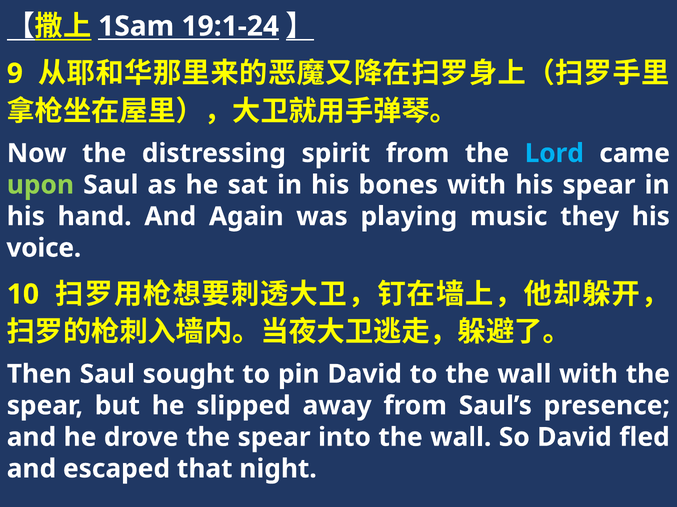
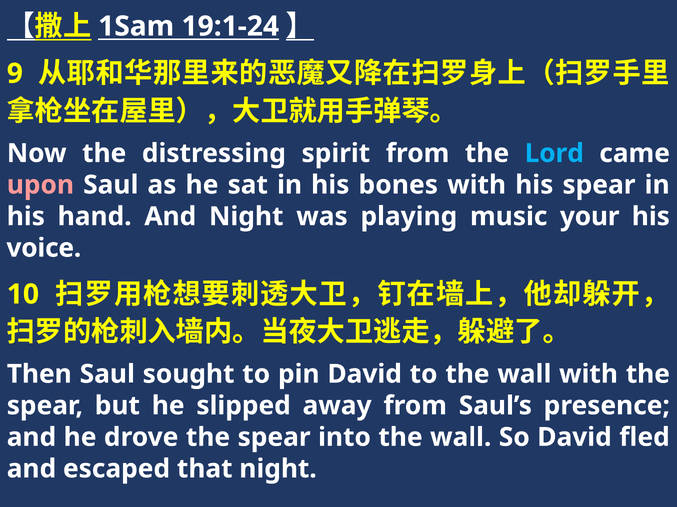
upon colour: light green -> pink
And Again: Again -> Night
they: they -> your
